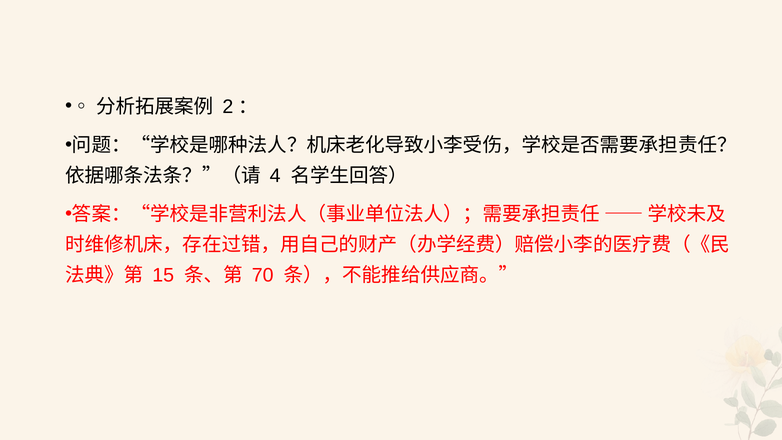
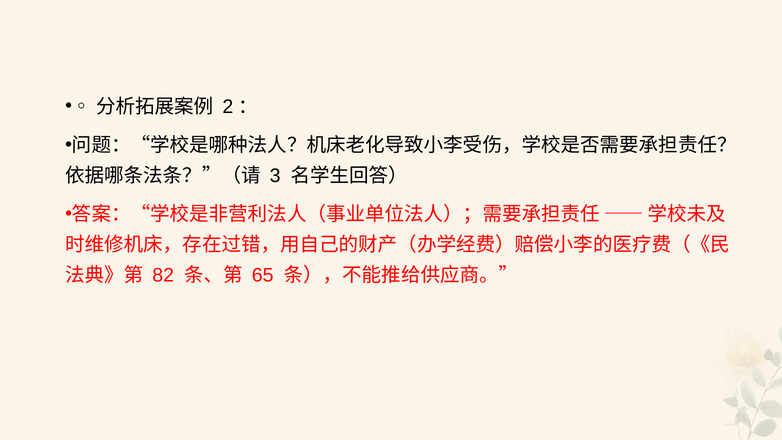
4: 4 -> 3
15: 15 -> 82
70: 70 -> 65
